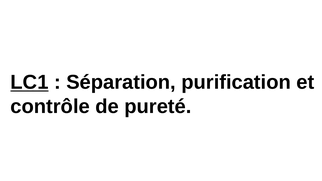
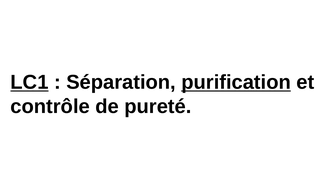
purification underline: none -> present
